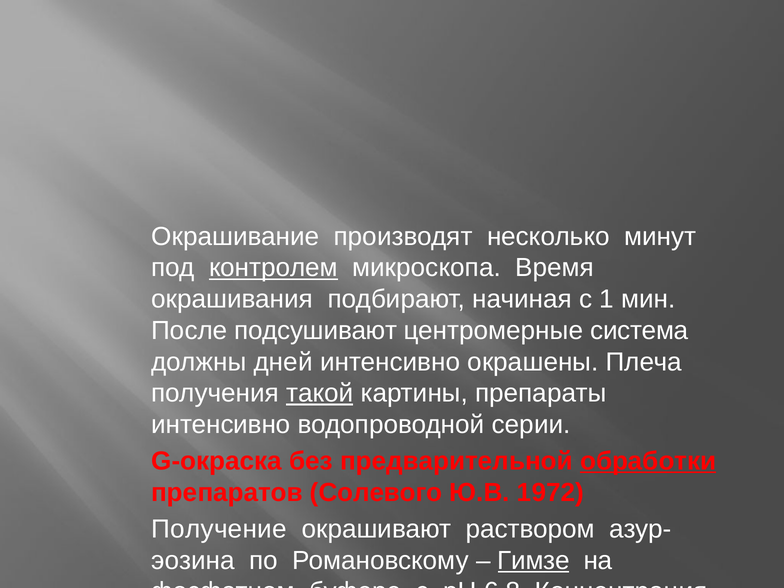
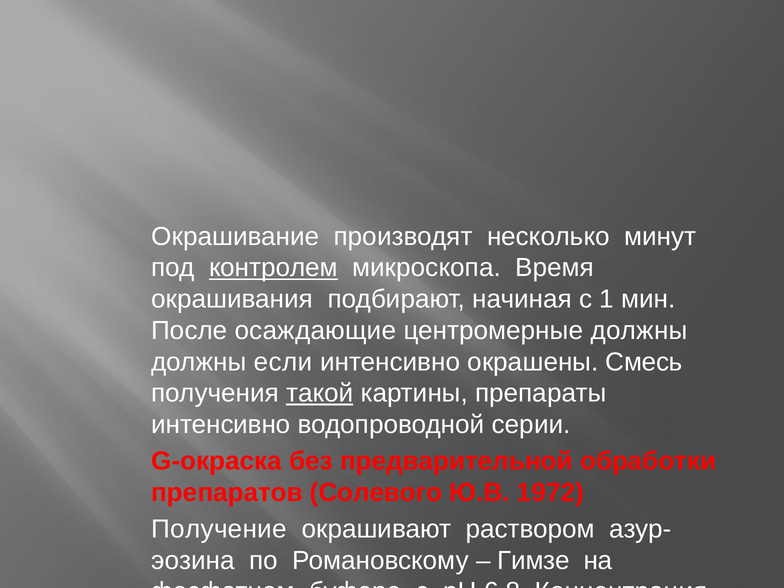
подсушивают: подсушивают -> осаждающие
центромерные система: система -> должны
дней: дней -> если
Плеча: Плеча -> Смесь
обработки underline: present -> none
Гимзе underline: present -> none
